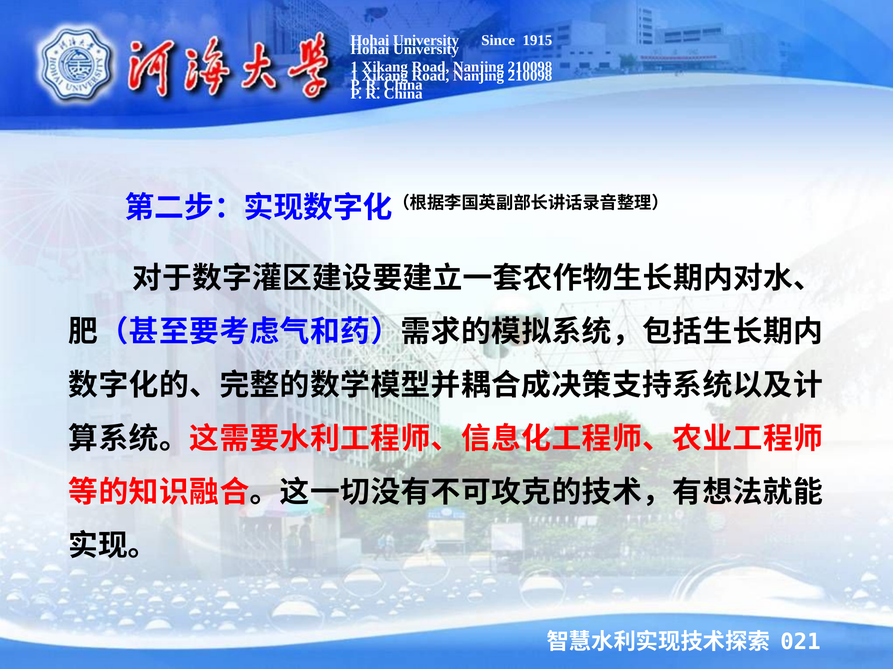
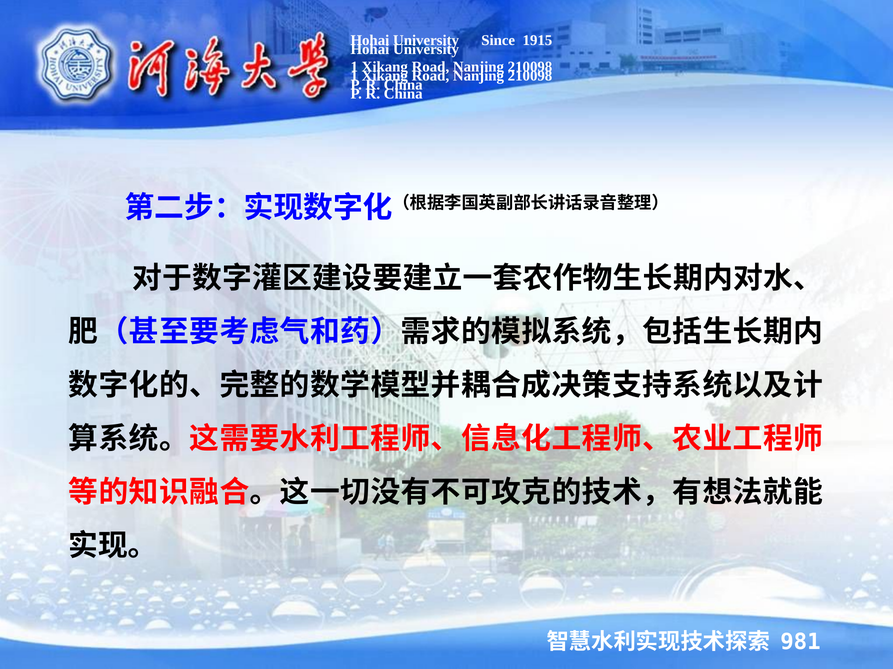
021: 021 -> 981
